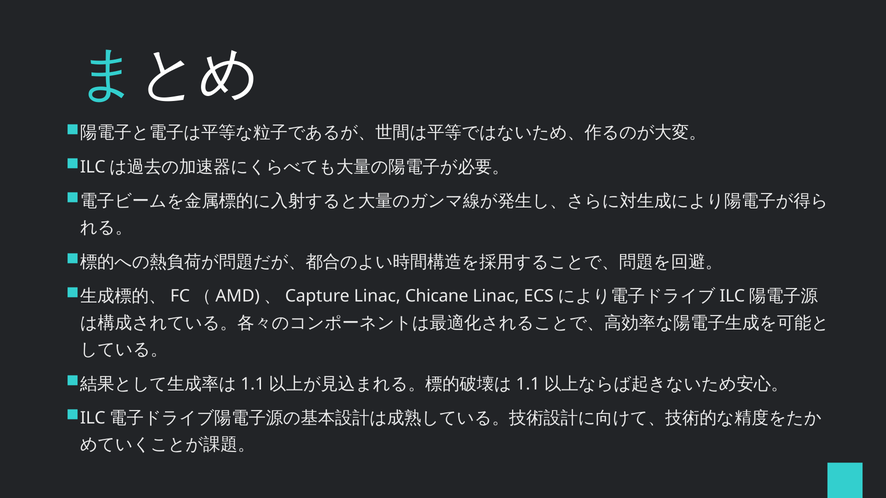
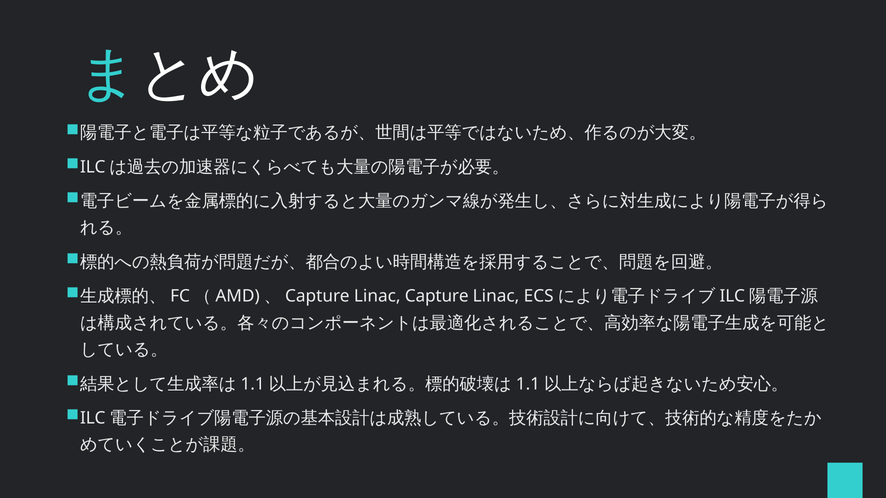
Linac Chicane: Chicane -> Capture
